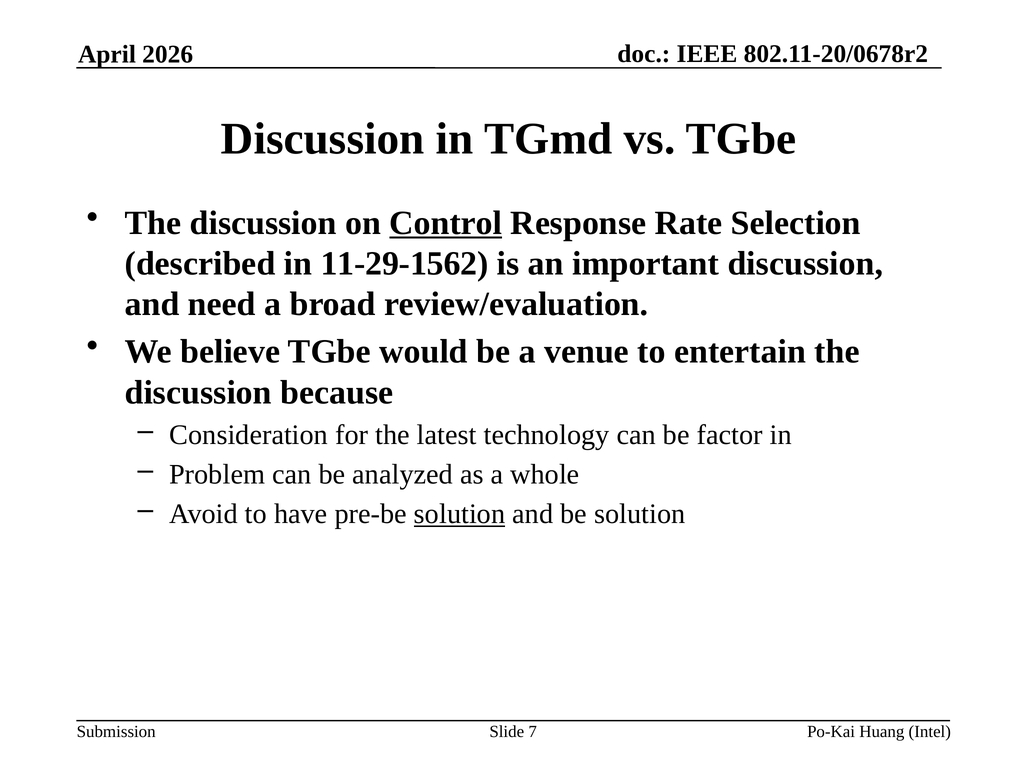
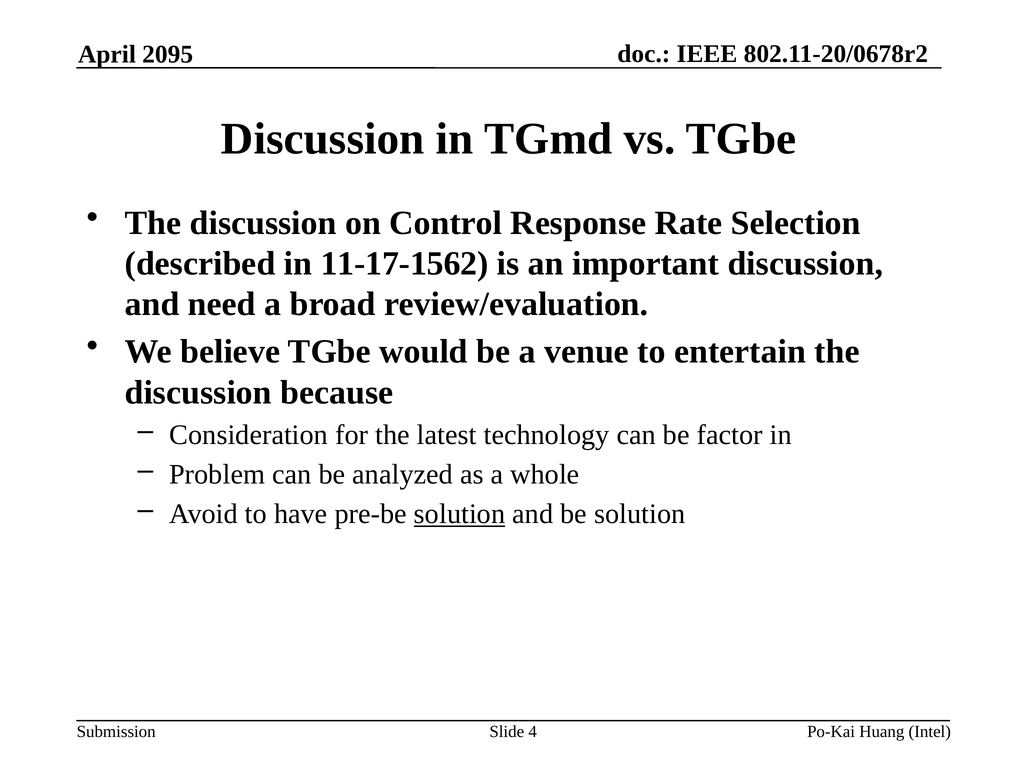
2026: 2026 -> 2095
Control underline: present -> none
11-29-1562: 11-29-1562 -> 11-17-1562
7: 7 -> 4
